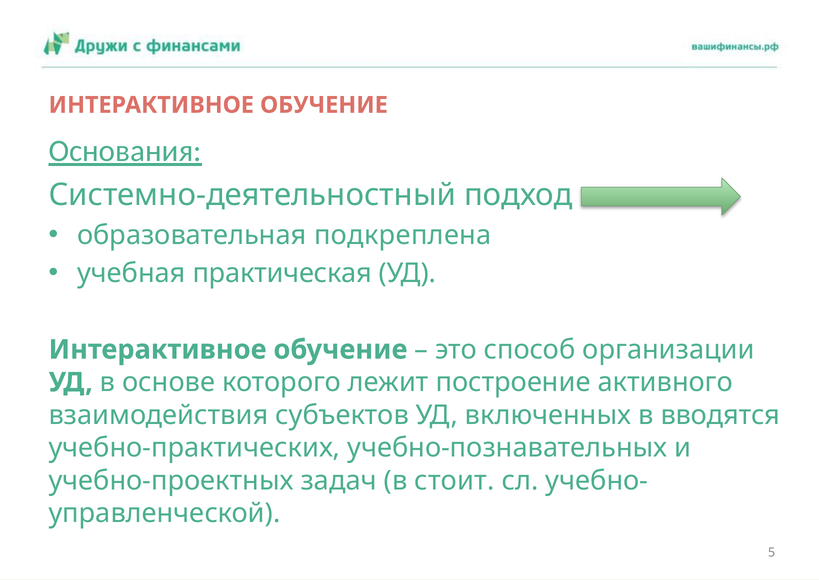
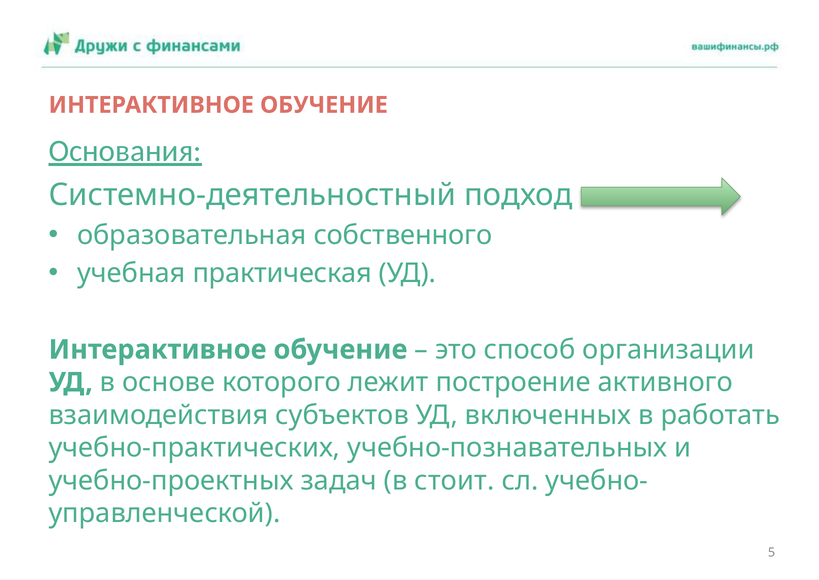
подкреплена: подкреплена -> собственного
вводятся: вводятся -> работать
